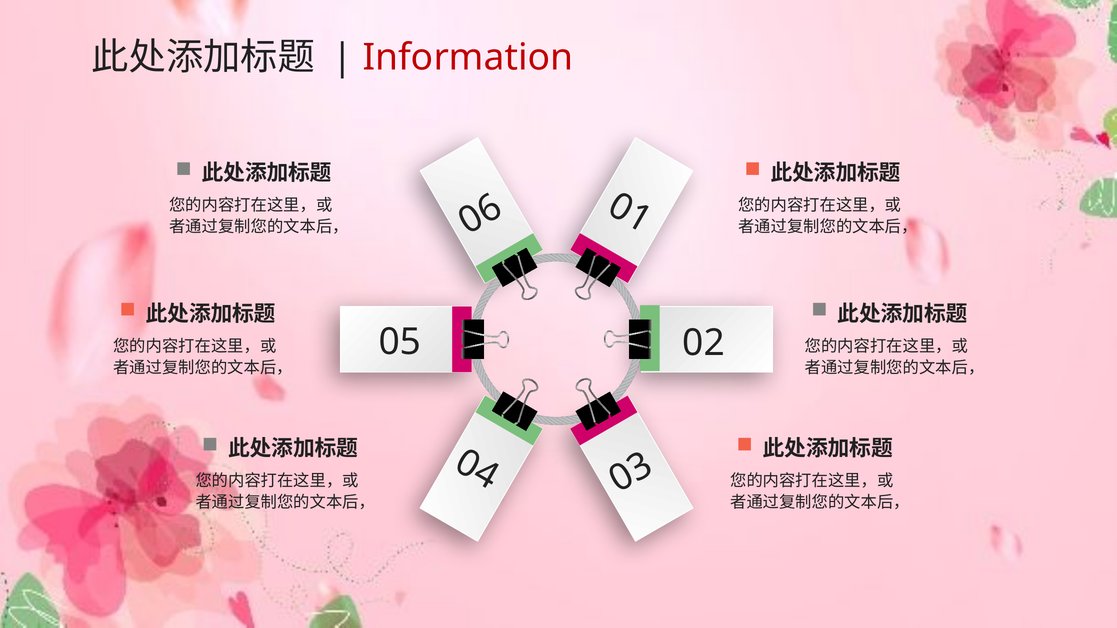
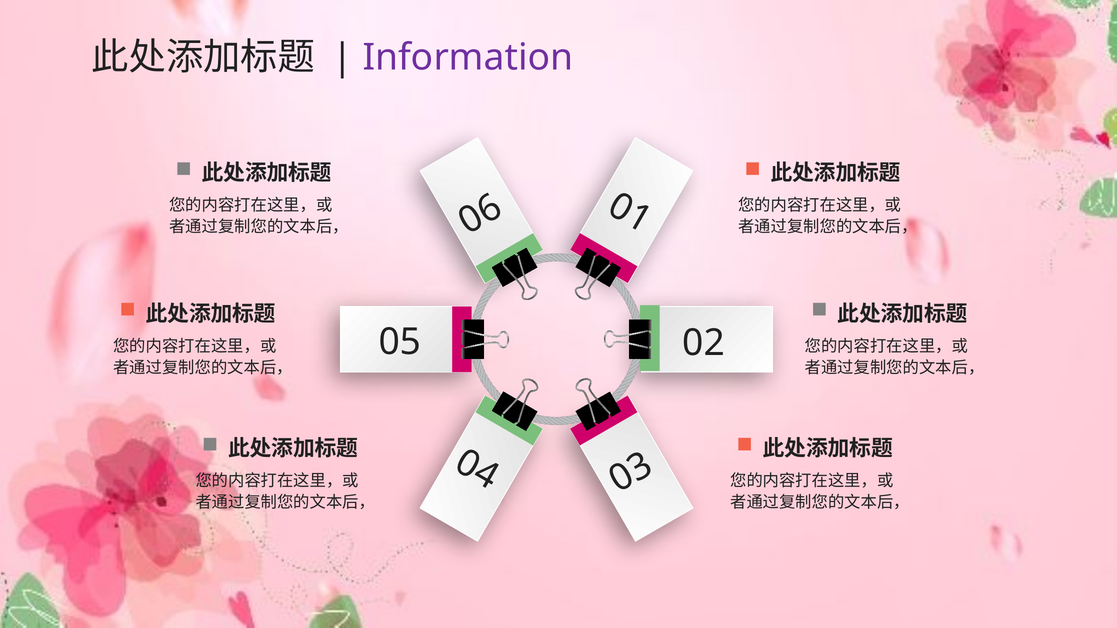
Information colour: red -> purple
